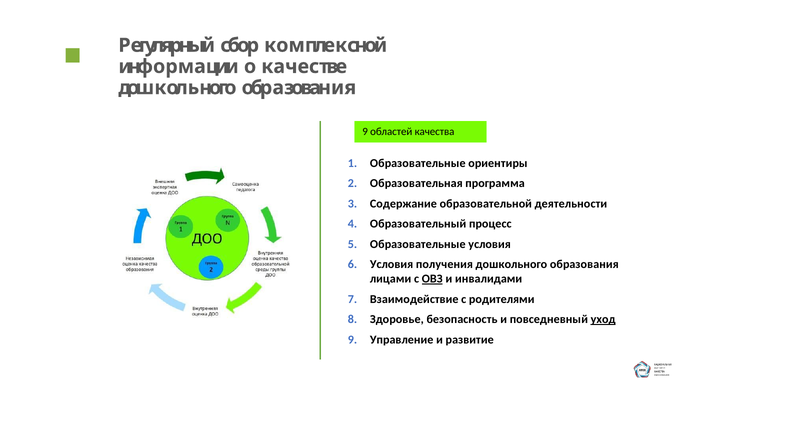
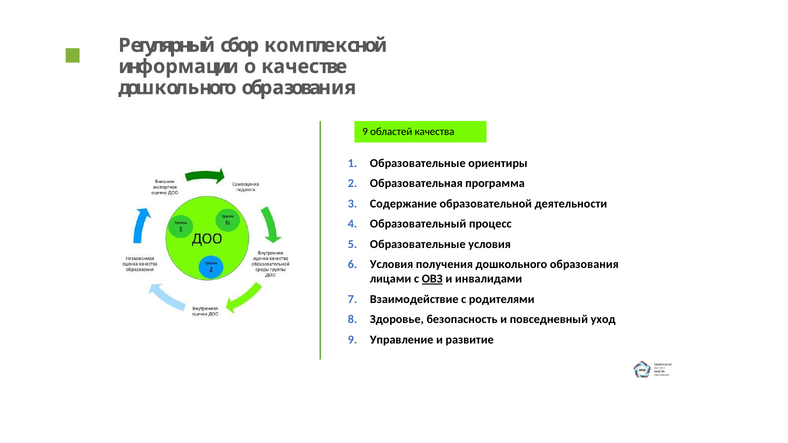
уход underline: present -> none
